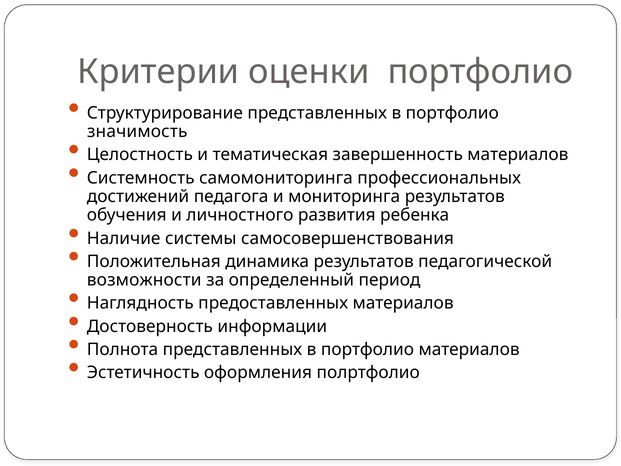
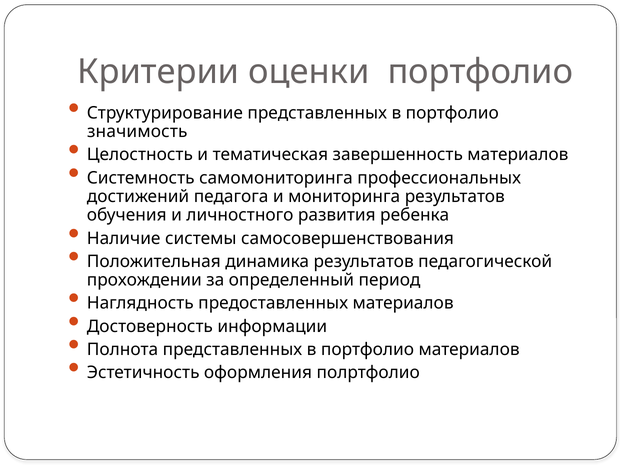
возможности: возможности -> прохождении
